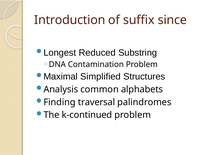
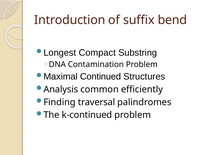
since: since -> bend
Reduced: Reduced -> Compact
Simplified: Simplified -> Continued
alphabets: alphabets -> efficiently
